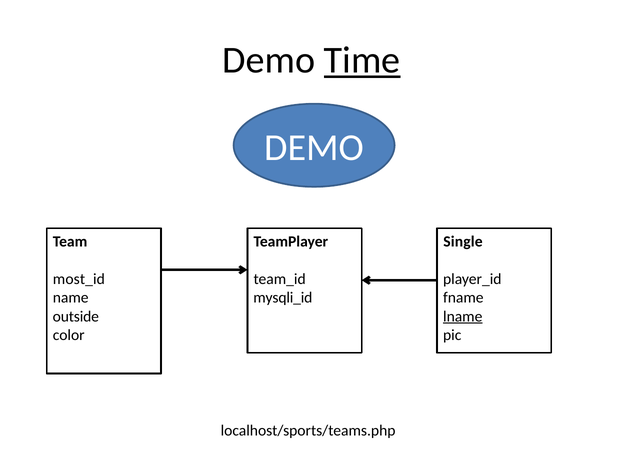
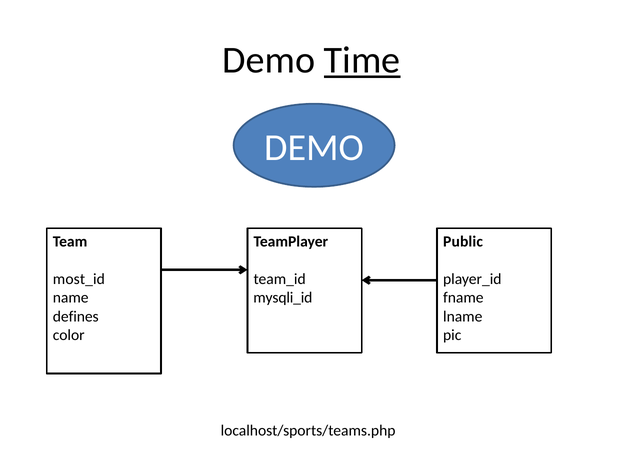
Single: Single -> Public
lname underline: present -> none
outside: outside -> defines
